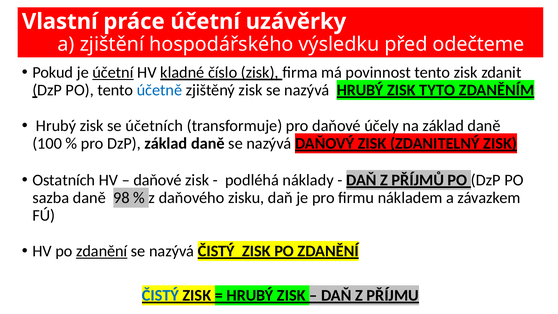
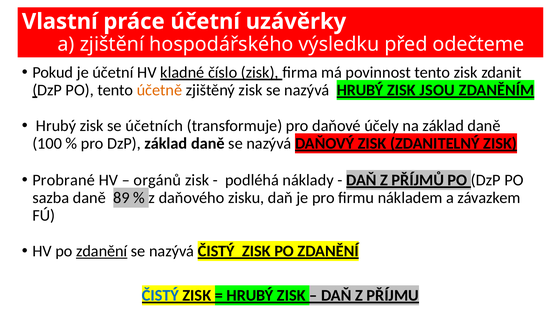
účetní at (113, 72) underline: present -> none
účetně colour: blue -> orange
TYTO: TYTO -> JSOU
Ostatních: Ostatních -> Probrané
daňové at (158, 180): daňové -> orgánů
98: 98 -> 89
